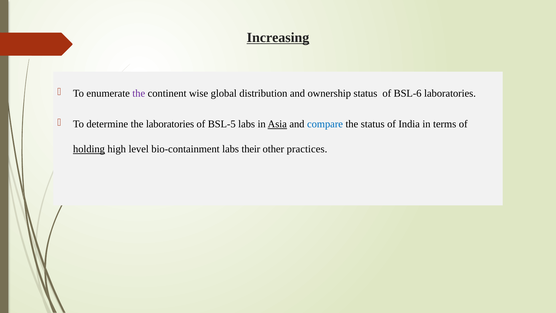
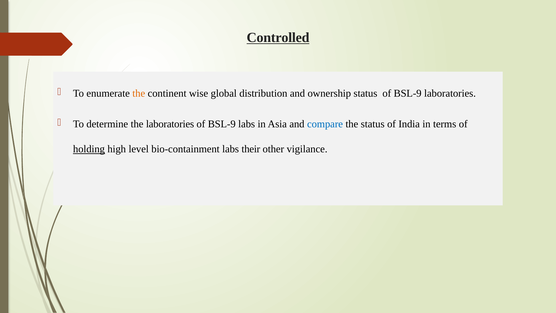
Increasing: Increasing -> Controlled
the at (139, 93) colour: purple -> orange
status of BSL-6: BSL-6 -> BSL-9
BSL-5 at (222, 124): BSL-5 -> BSL-9
Asia underline: present -> none
practices: practices -> vigilance
